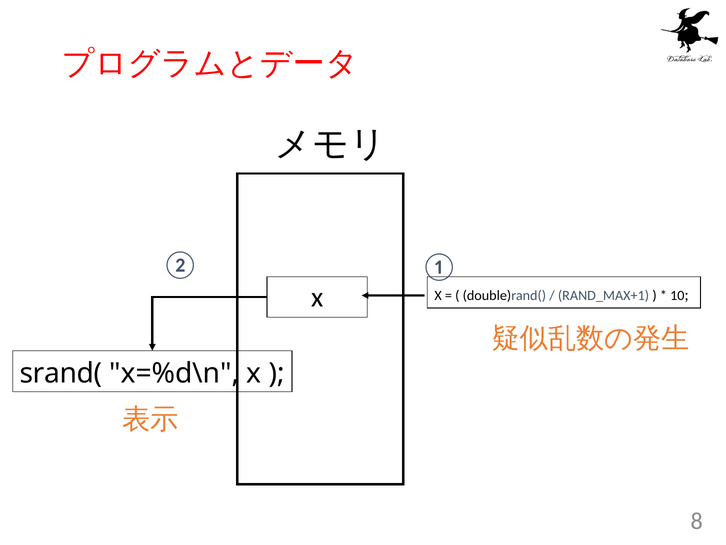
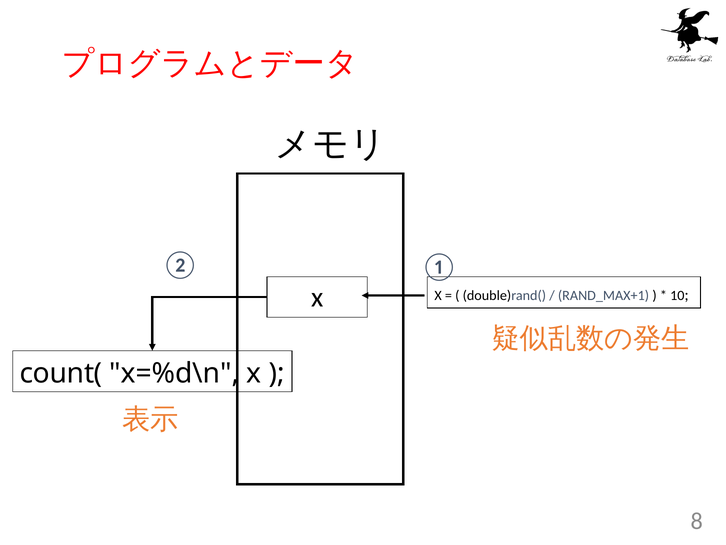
srand(: srand( -> count(
